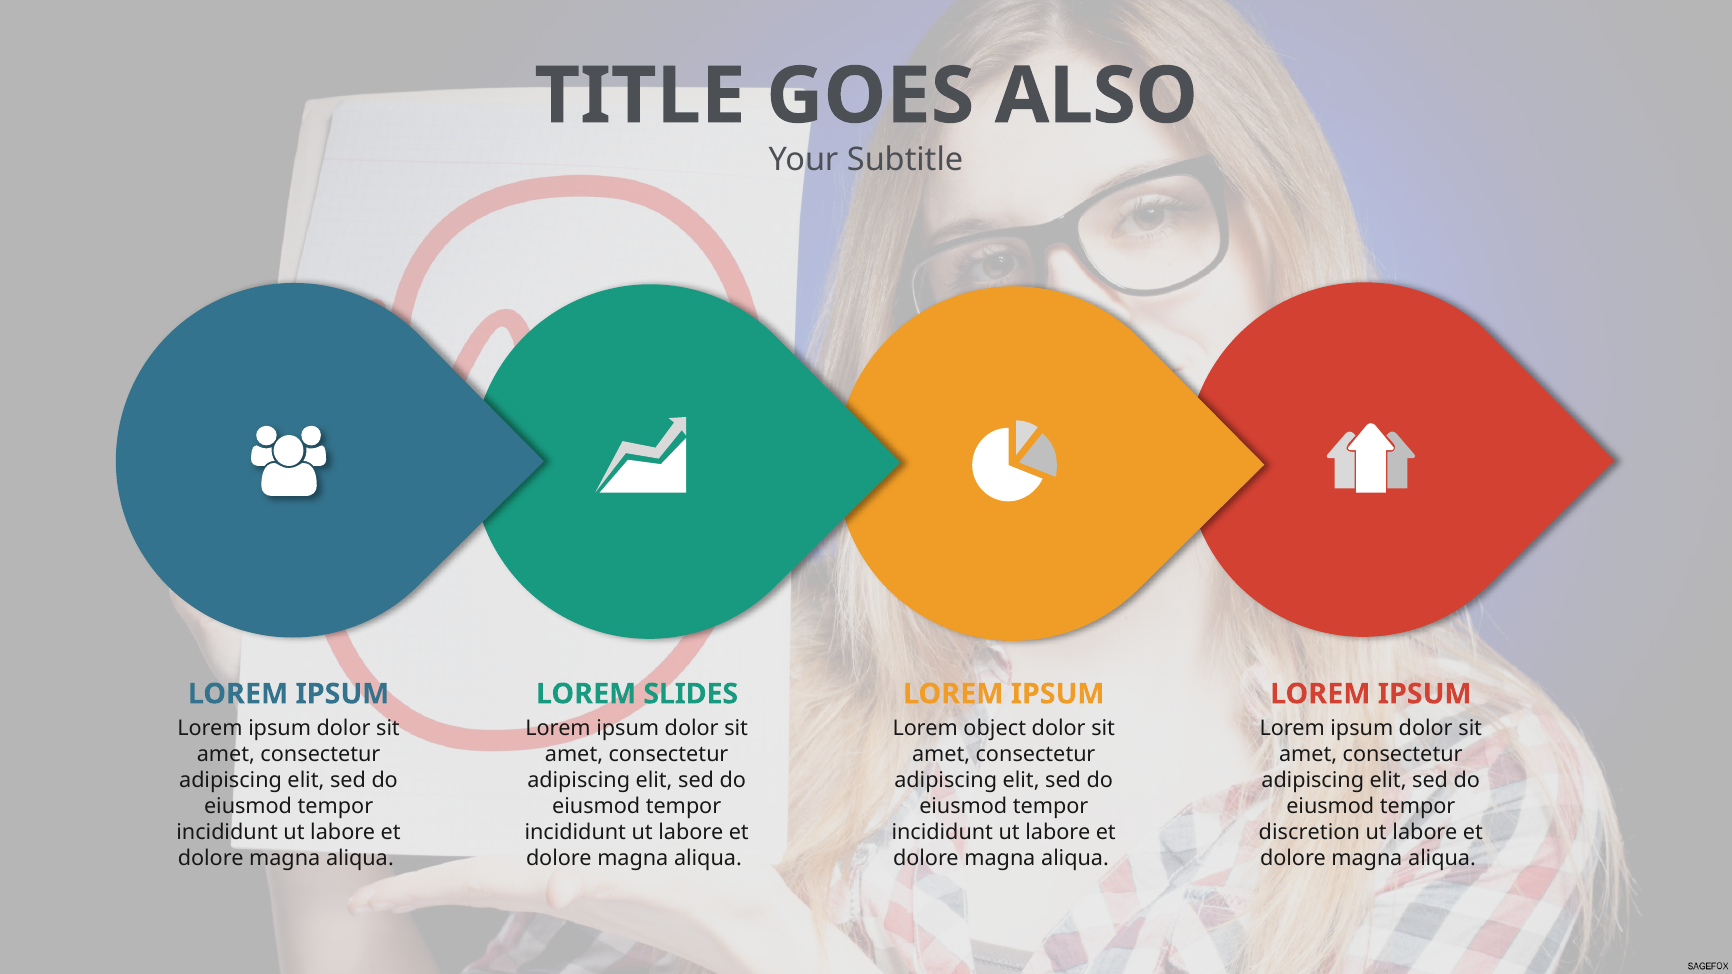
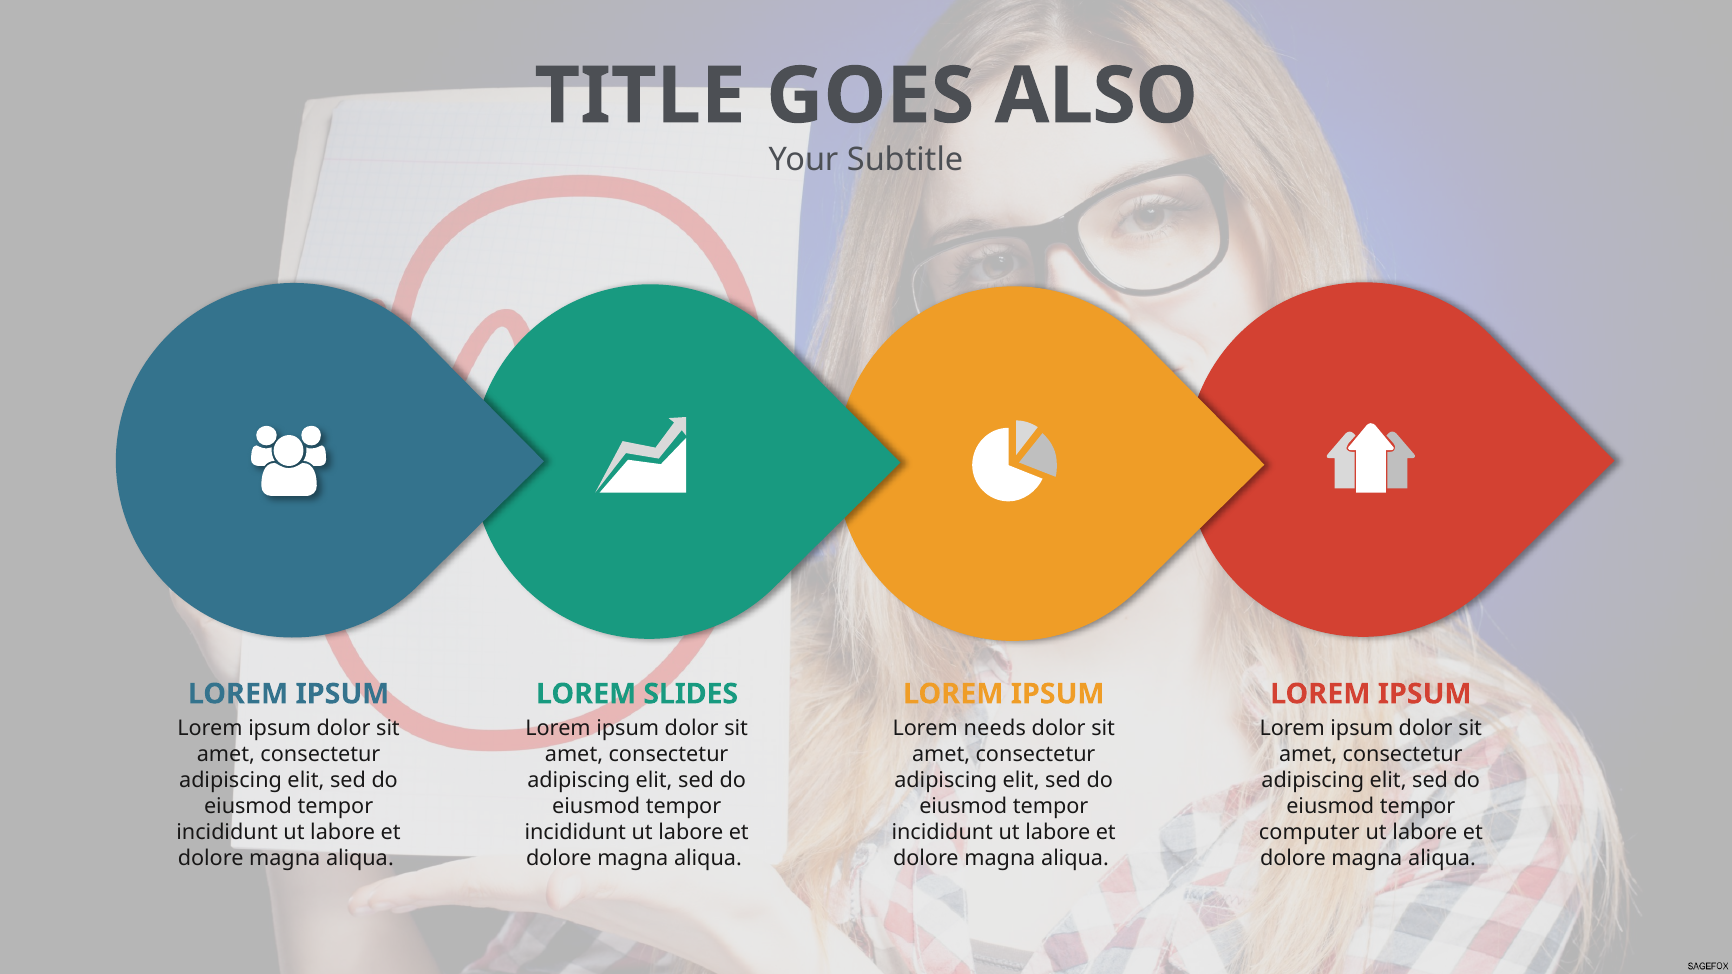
object: object -> needs
discretion: discretion -> computer
